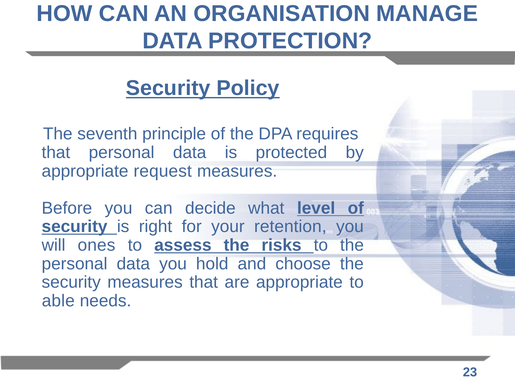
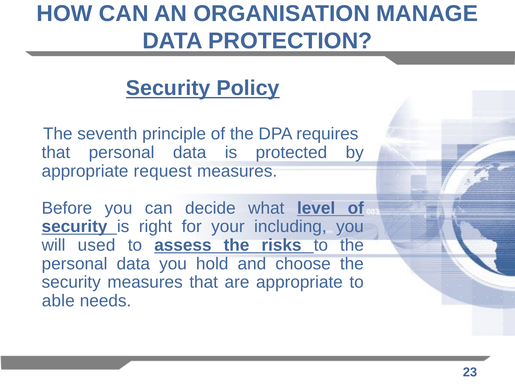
retention: retention -> including
ones: ones -> used
